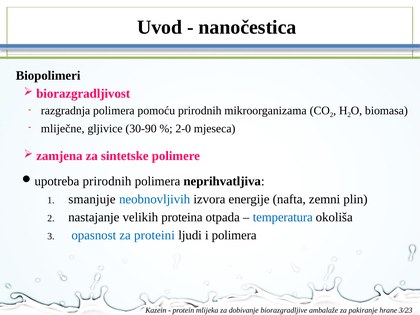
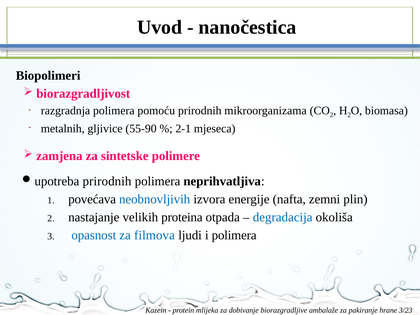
mliječne: mliječne -> metalnih
30-90: 30-90 -> 55-90
2-0: 2-0 -> 2-1
smanjuje: smanjuje -> povećava
temperatura: temperatura -> degradacija
proteini: proteini -> filmova
